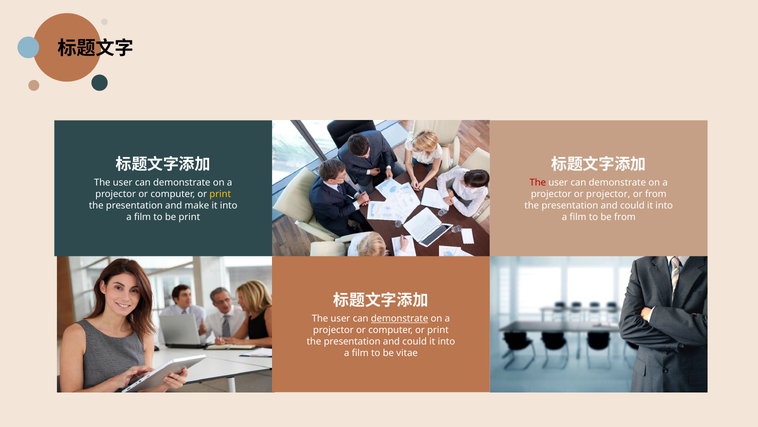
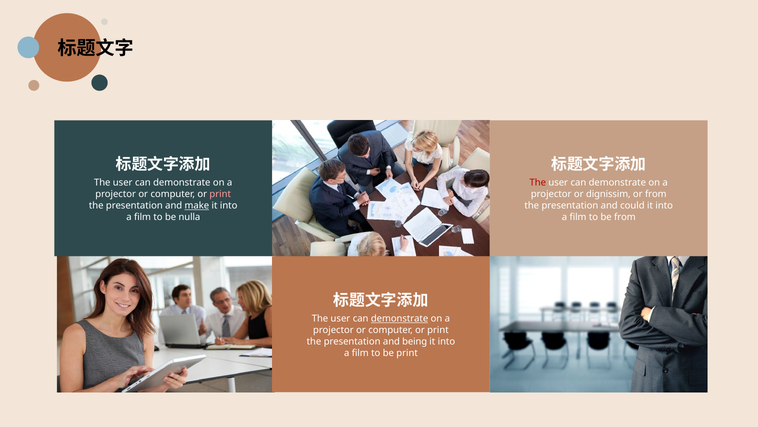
print at (220, 194) colour: yellow -> pink
or projector: projector -> dignissim
make underline: none -> present
be print: print -> nulla
could at (415, 341): could -> being
be vitae: vitae -> print
